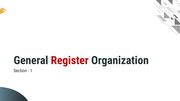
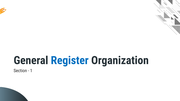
Register colour: red -> blue
